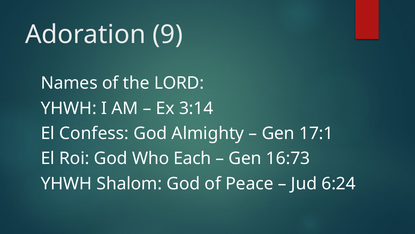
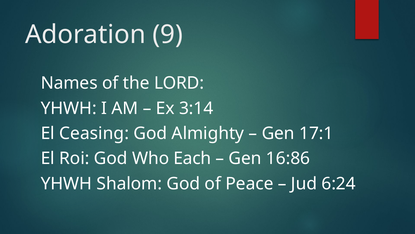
Confess: Confess -> Ceasing
16:73: 16:73 -> 16:86
